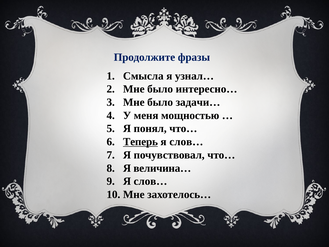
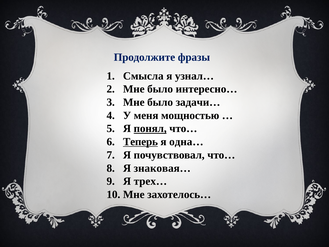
понял underline: none -> present
слов… at (186, 142): слов… -> одна…
величина…: величина… -> знаковая…
слов… at (150, 181): слов… -> трех…
